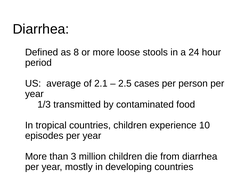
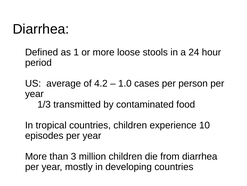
8: 8 -> 1
2.1: 2.1 -> 4.2
2.5: 2.5 -> 1.0
